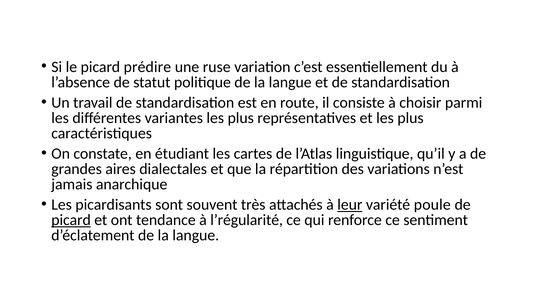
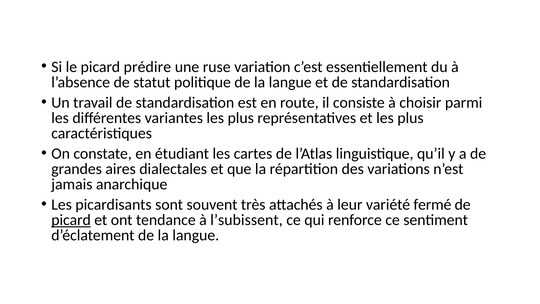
leur underline: present -> none
poule: poule -> fermé
l’régularité: l’régularité -> l’subissent
